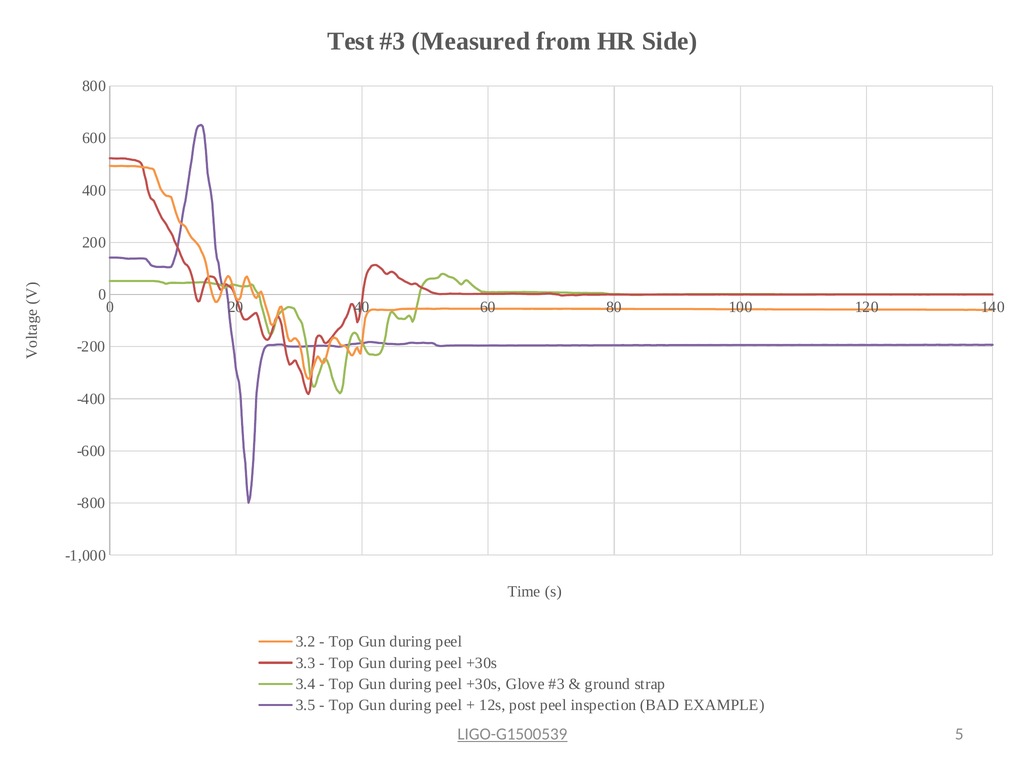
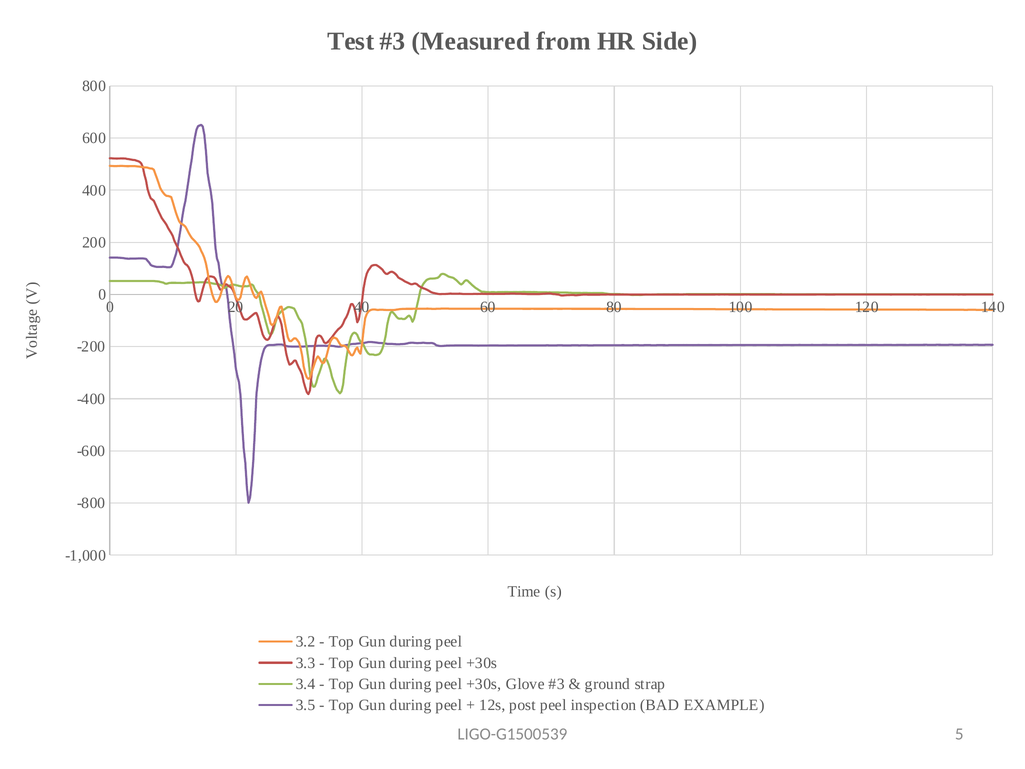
LIGO-G1500539 underline: present -> none
